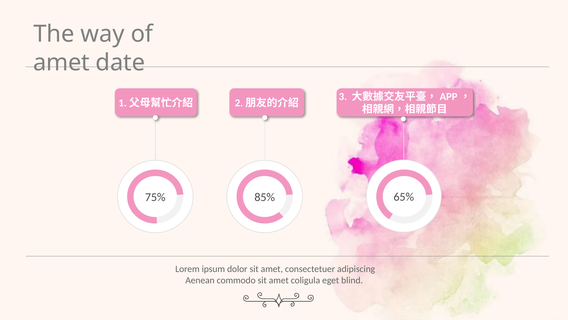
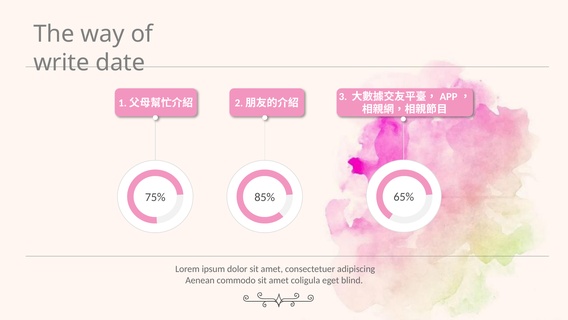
amet at (62, 62): amet -> write
